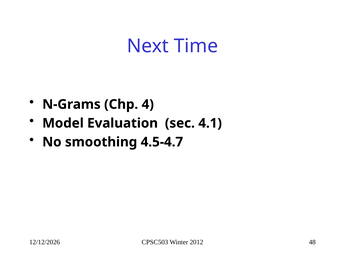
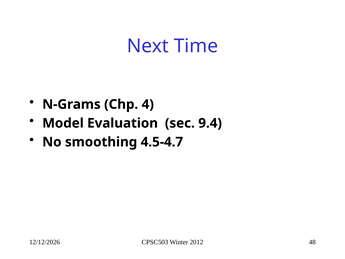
4.1: 4.1 -> 9.4
